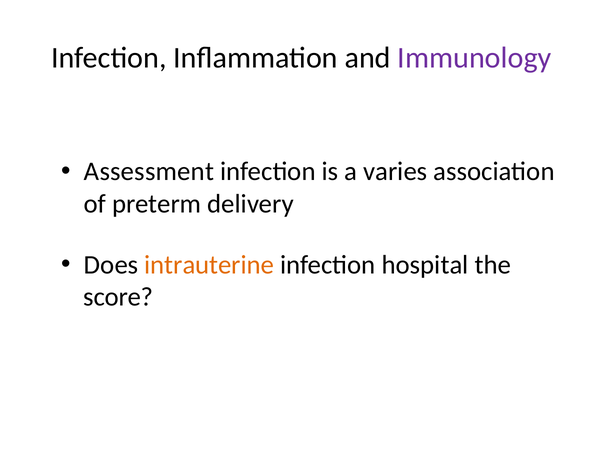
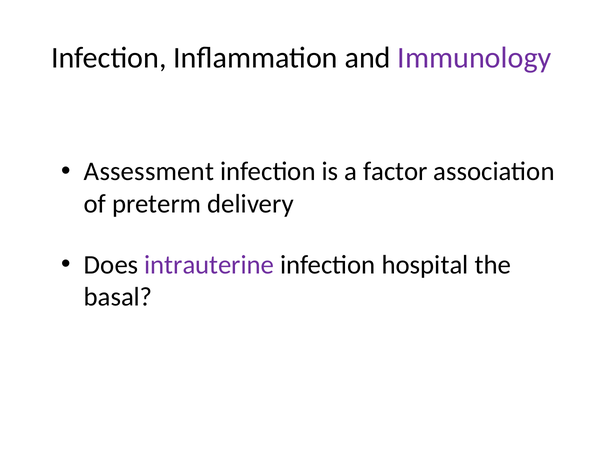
varies: varies -> factor
intrauterine colour: orange -> purple
score: score -> basal
